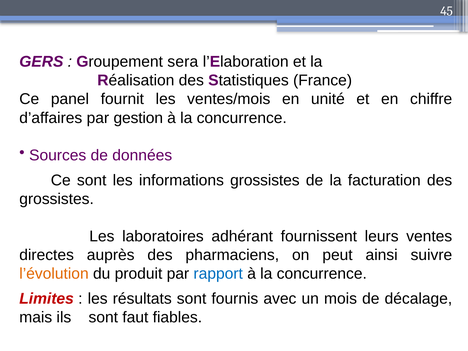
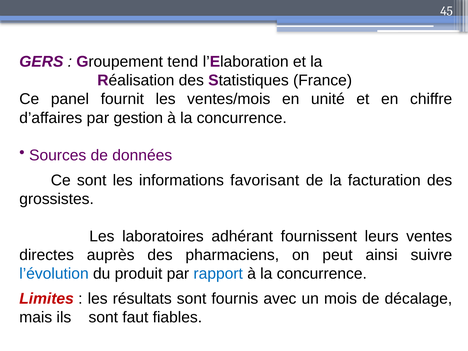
sera: sera -> tend
informations grossistes: grossistes -> favorisant
l’évolution colour: orange -> blue
